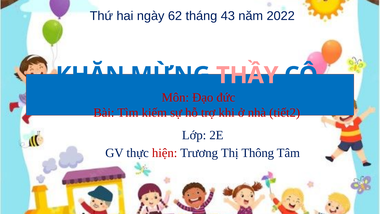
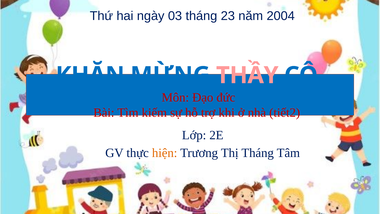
62: 62 -> 03
43: 43 -> 23
2022: 2022 -> 2004
hiện colour: red -> orange
Thị Thông: Thông -> Tháng
